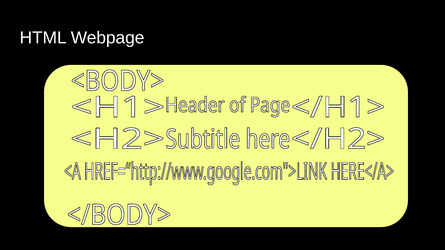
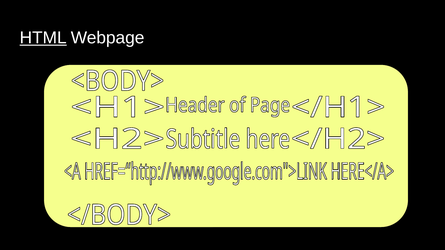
HTML underline: none -> present
